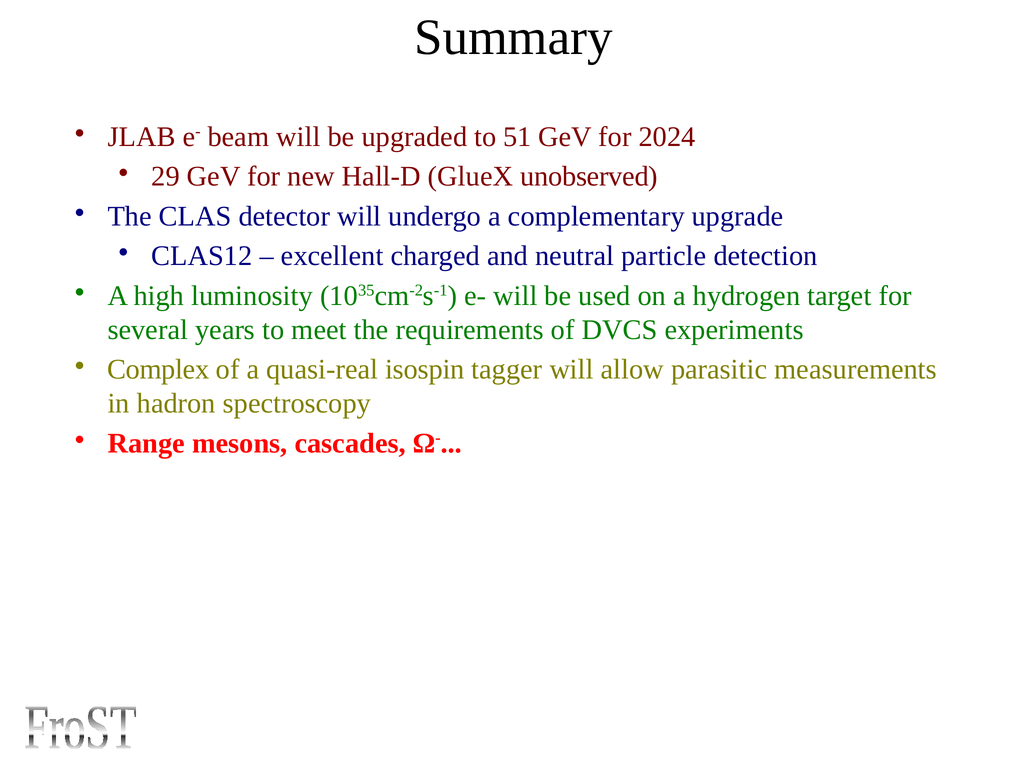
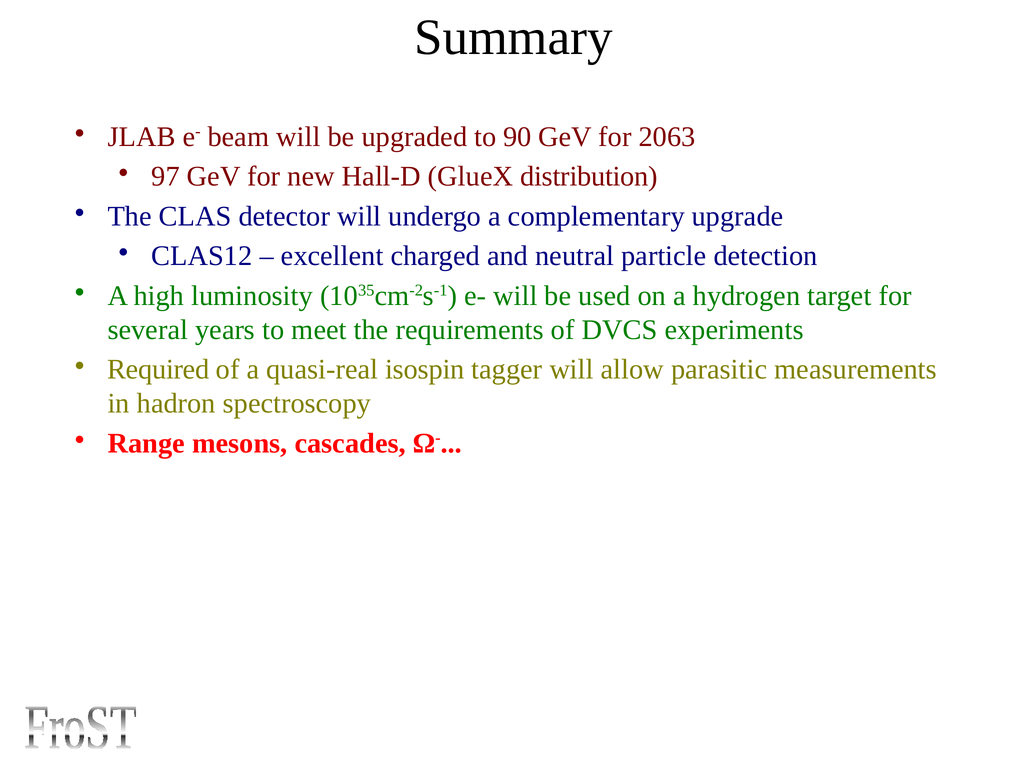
51: 51 -> 90
2024: 2024 -> 2063
29: 29 -> 97
unobserved: unobserved -> distribution
Complex: Complex -> Required
